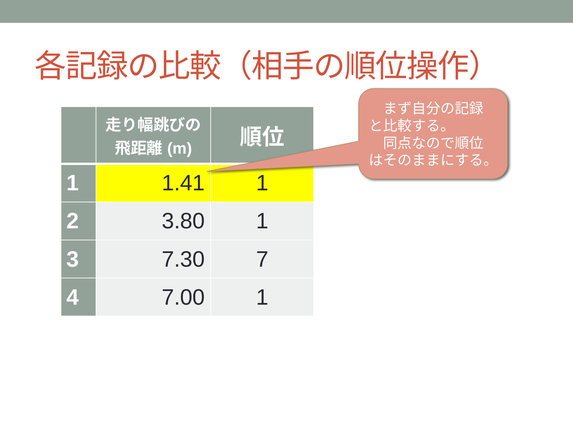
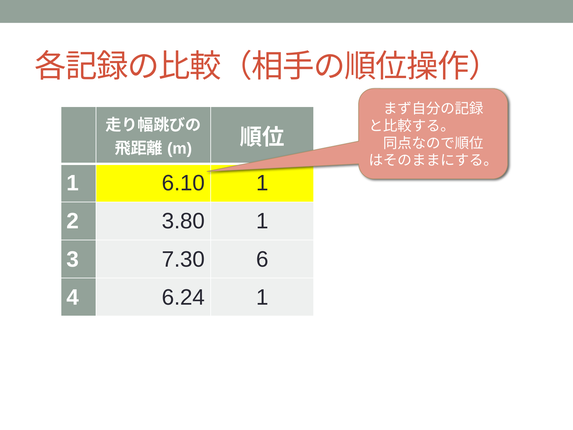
1.41: 1.41 -> 6.10
7: 7 -> 6
7.00: 7.00 -> 6.24
